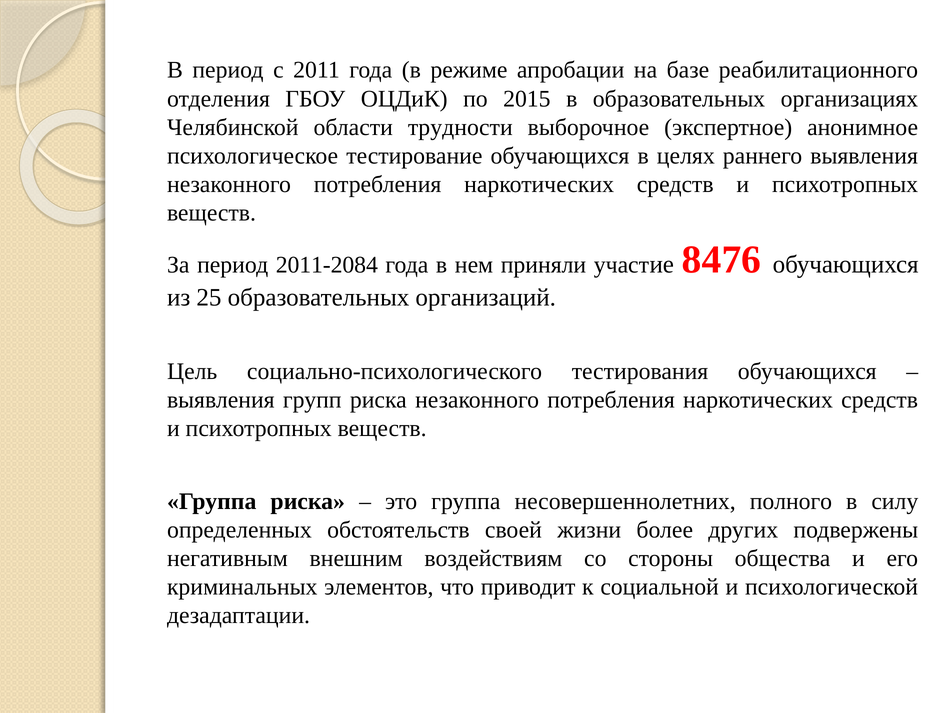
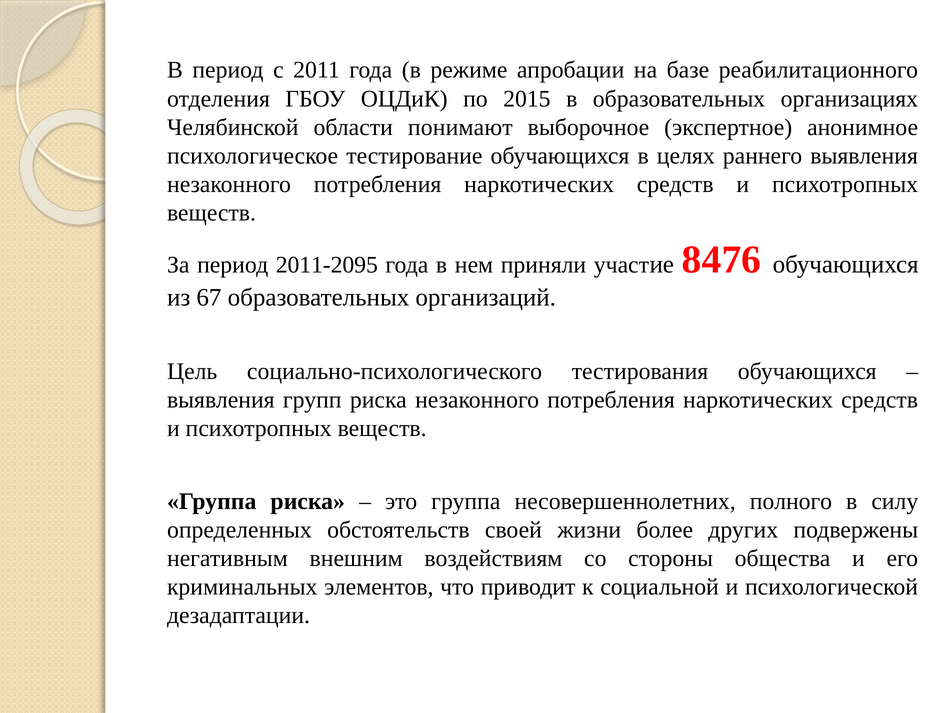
трудности: трудности -> понимают
2011-2084: 2011-2084 -> 2011-2095
25: 25 -> 67
